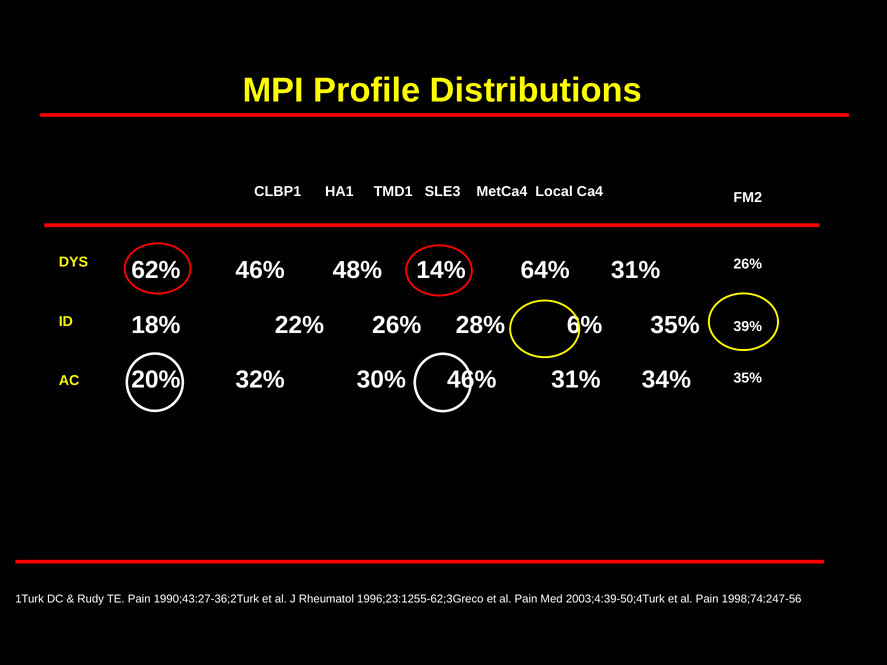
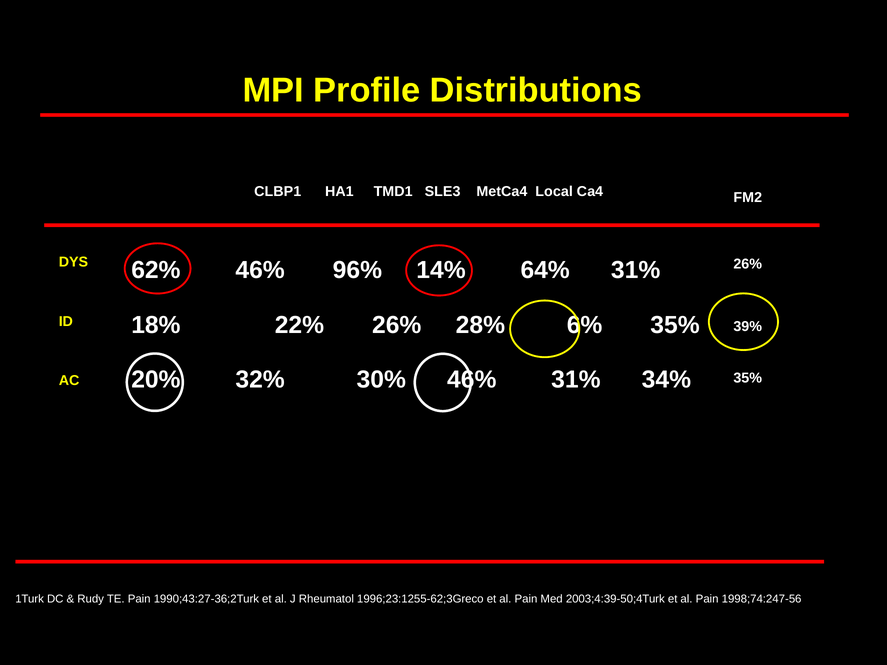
48%: 48% -> 96%
